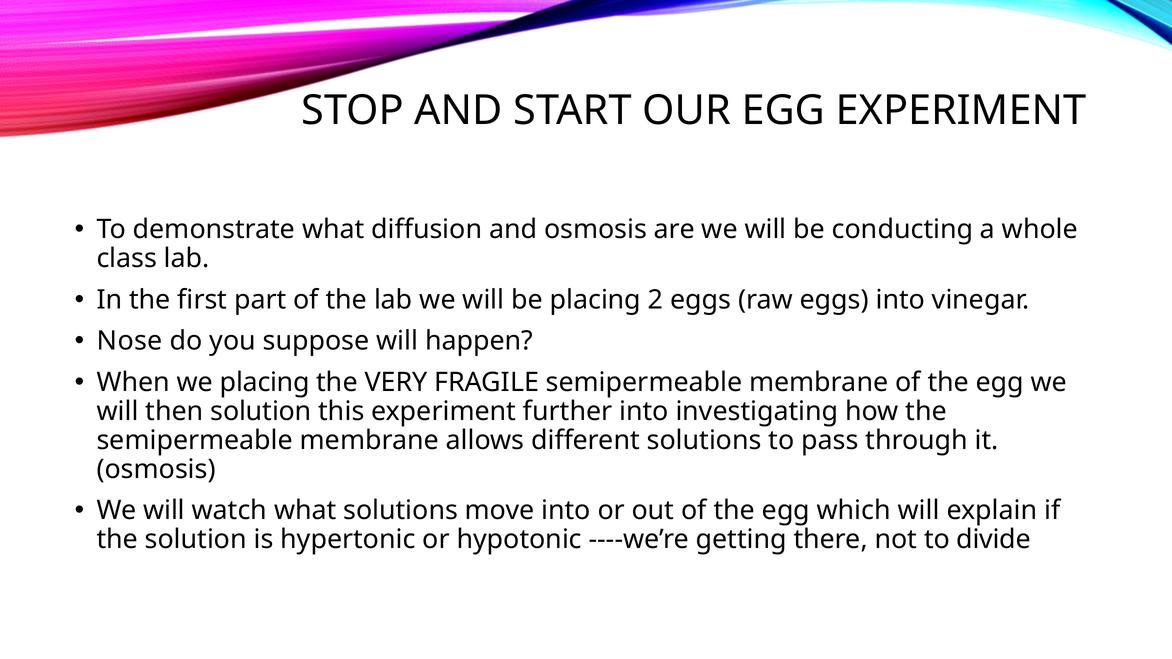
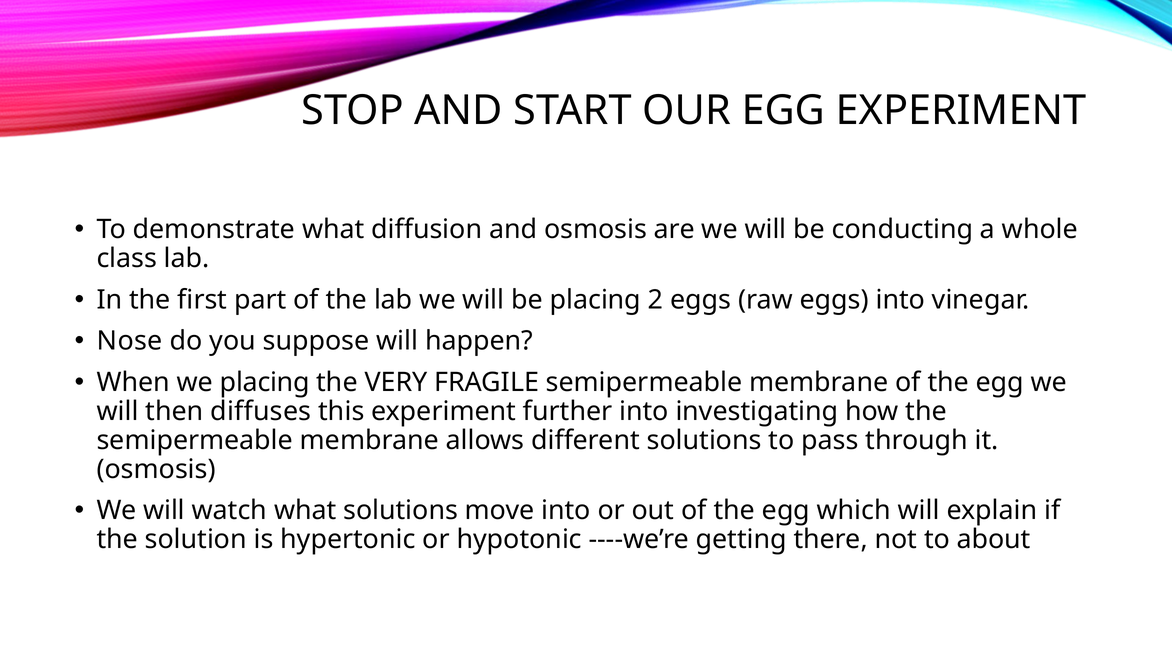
then solution: solution -> diffuses
divide: divide -> about
